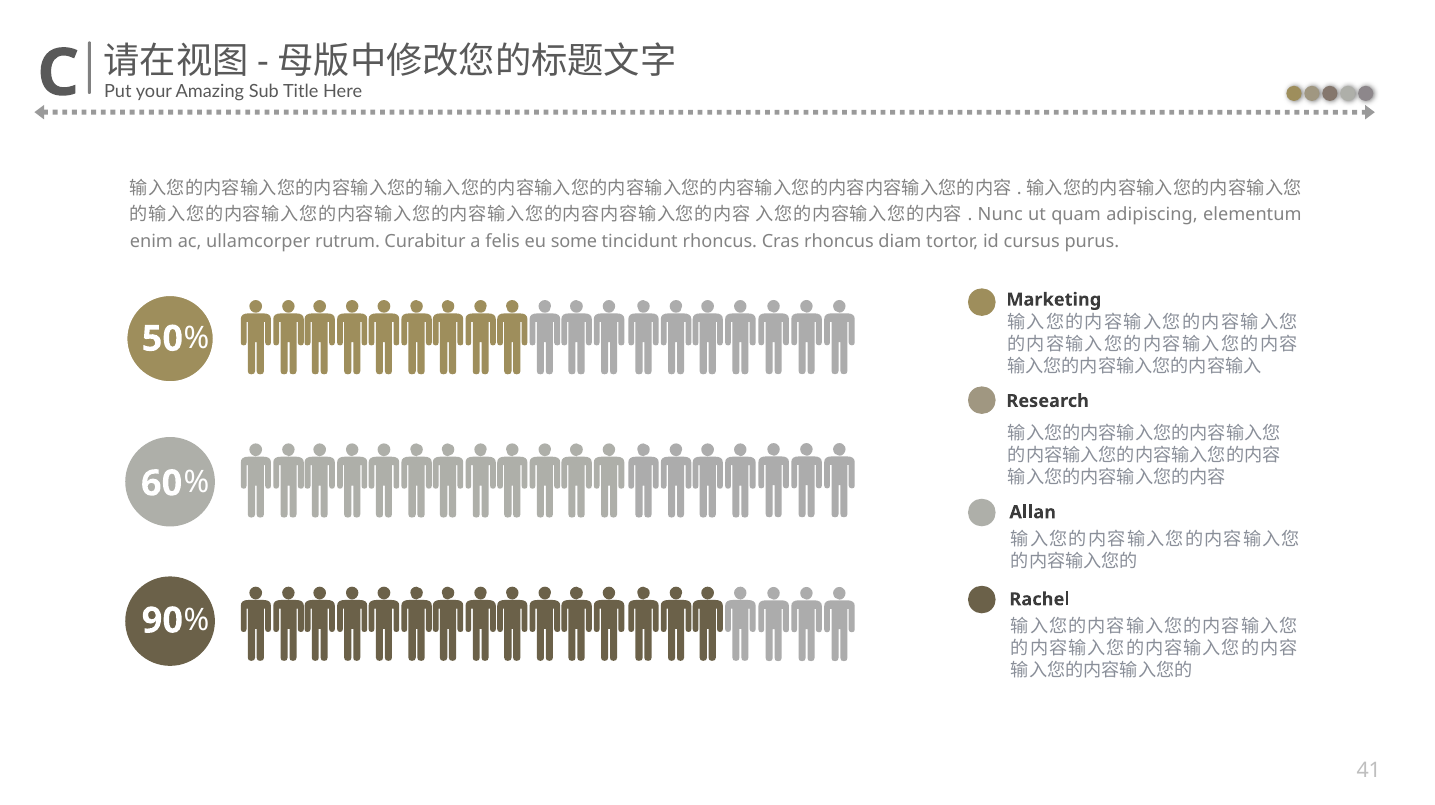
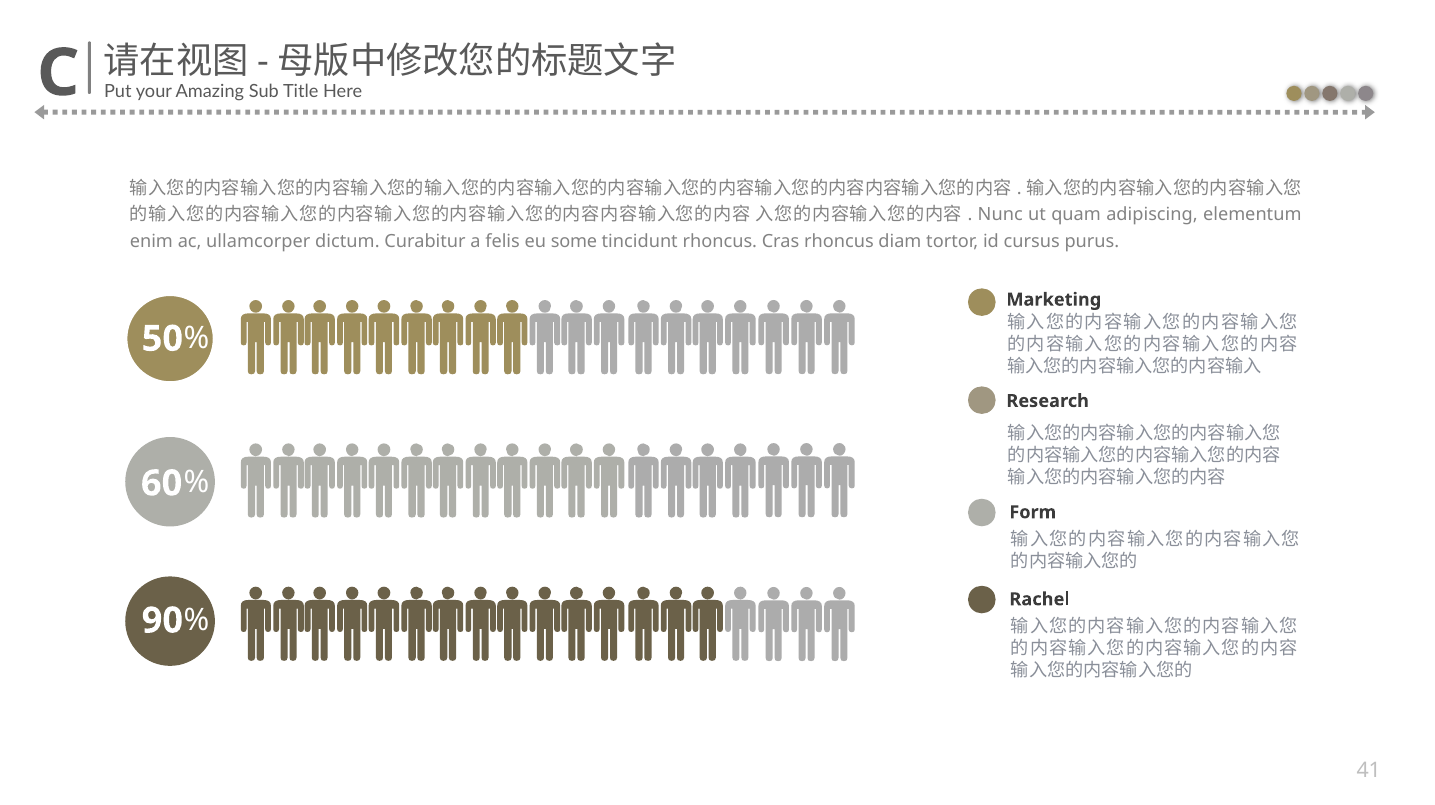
rutrum: rutrum -> dictum
Allan: Allan -> Form
